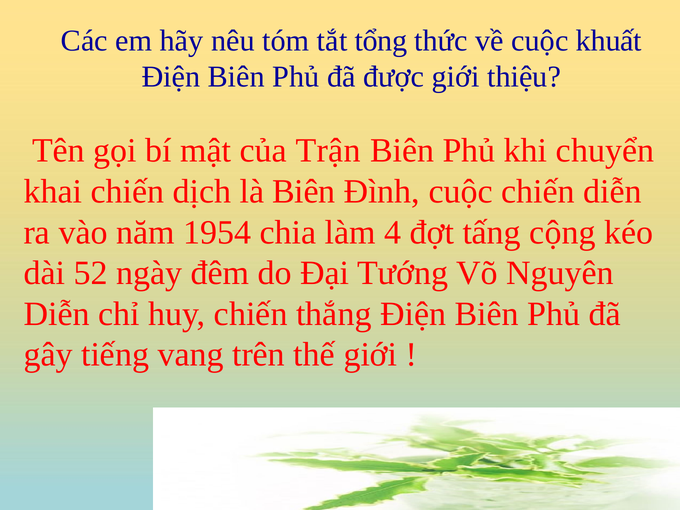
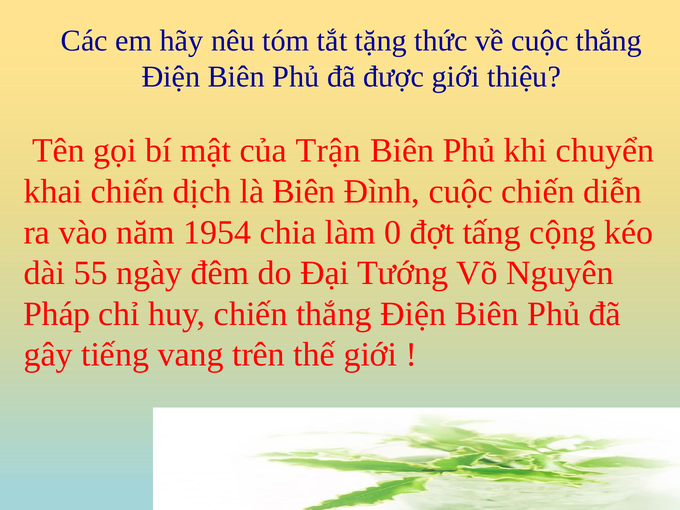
tổng: tổng -> tặng
cuộc khuất: khuất -> thắng
4: 4 -> 0
52: 52 -> 55
Diễn at (57, 314): Diễn -> Pháp
